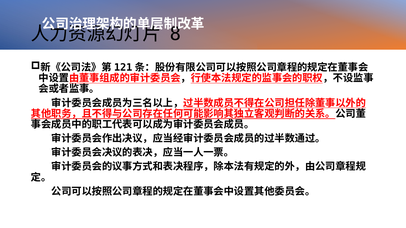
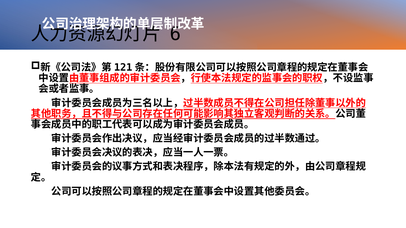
8: 8 -> 6
